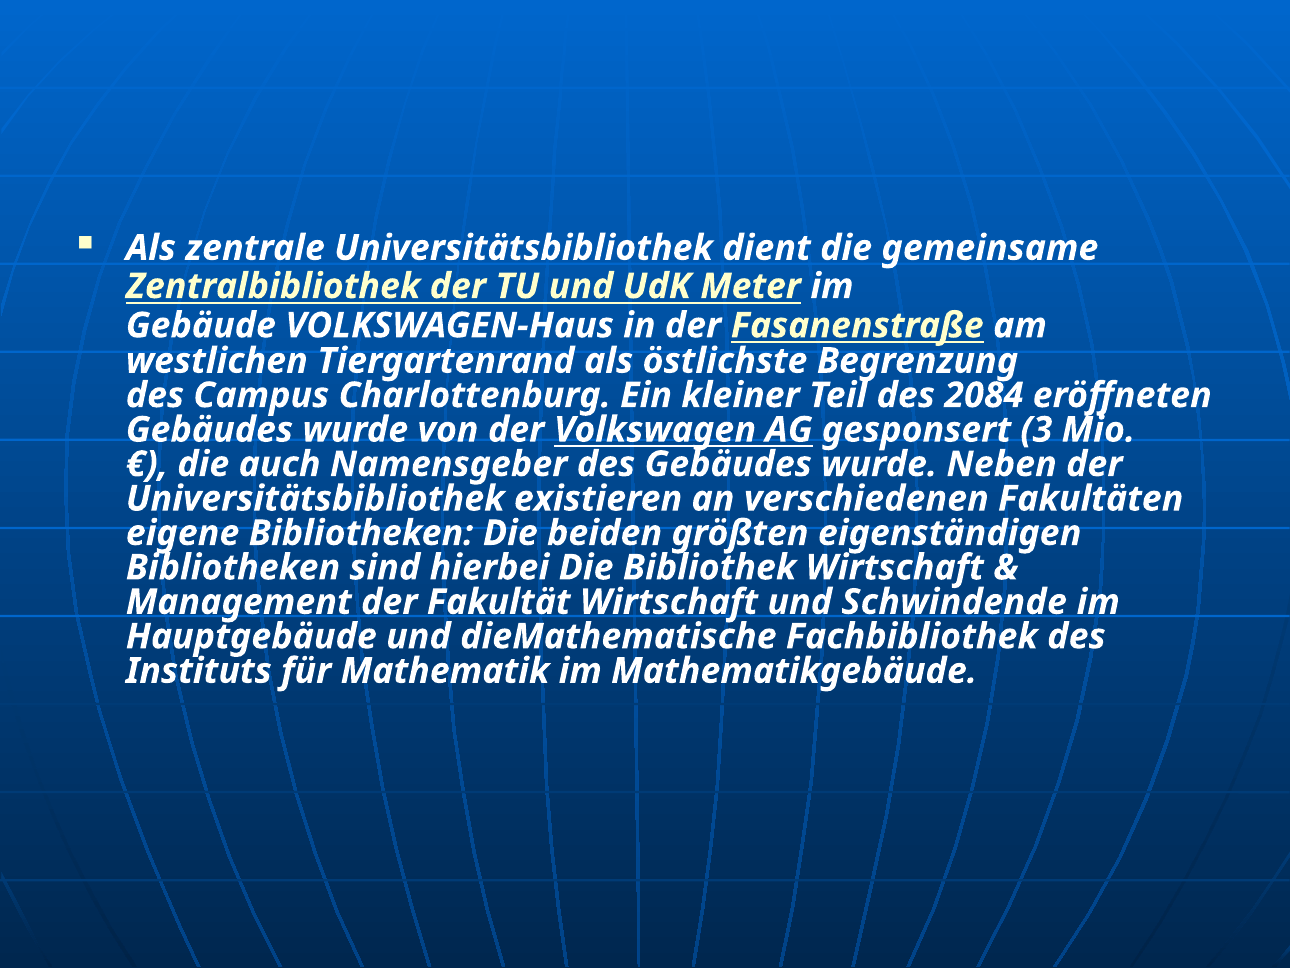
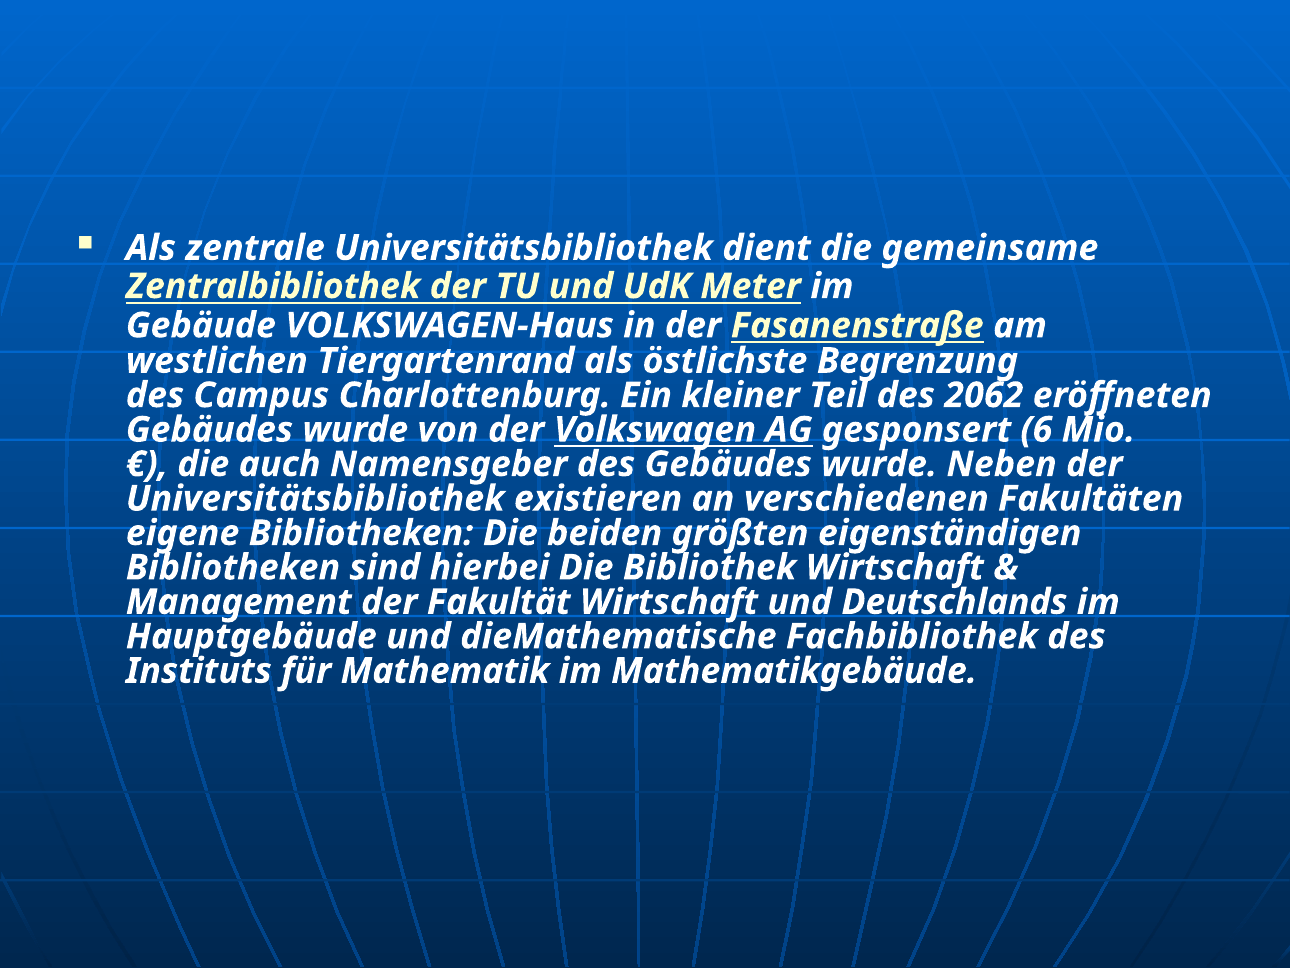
2084: 2084 -> 2062
3: 3 -> 6
Schwindende: Schwindende -> Deutschlands
